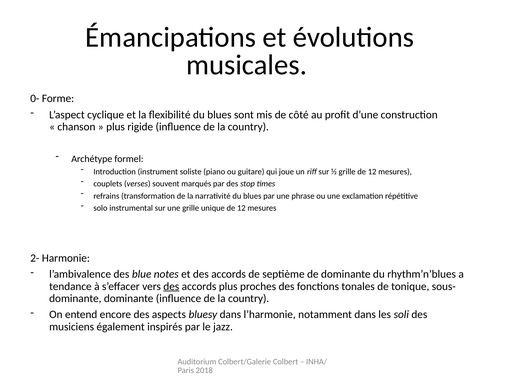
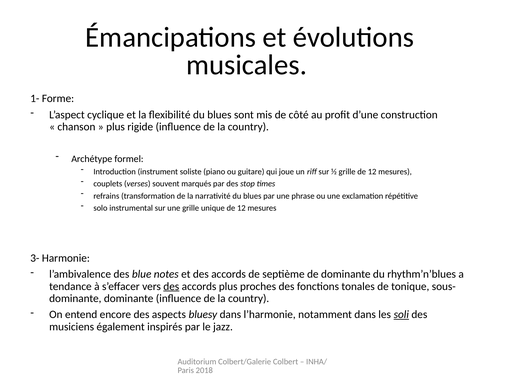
0-: 0- -> 1-
2-: 2- -> 3-
soli underline: none -> present
